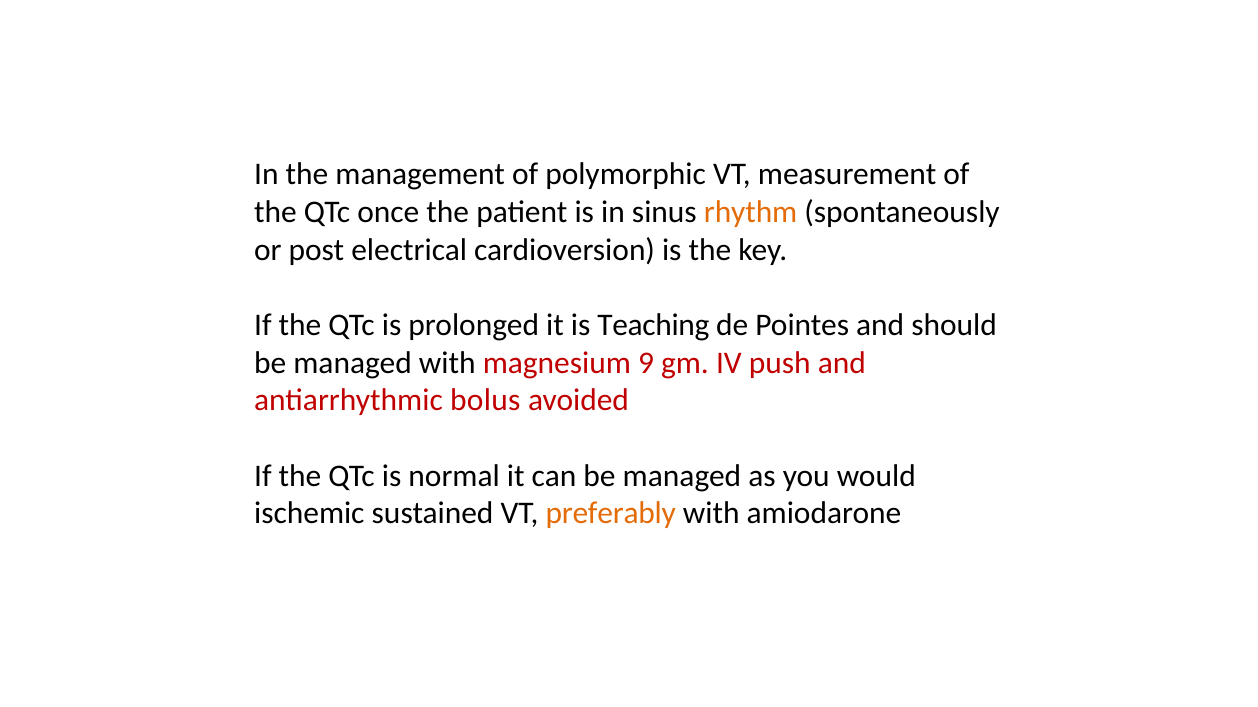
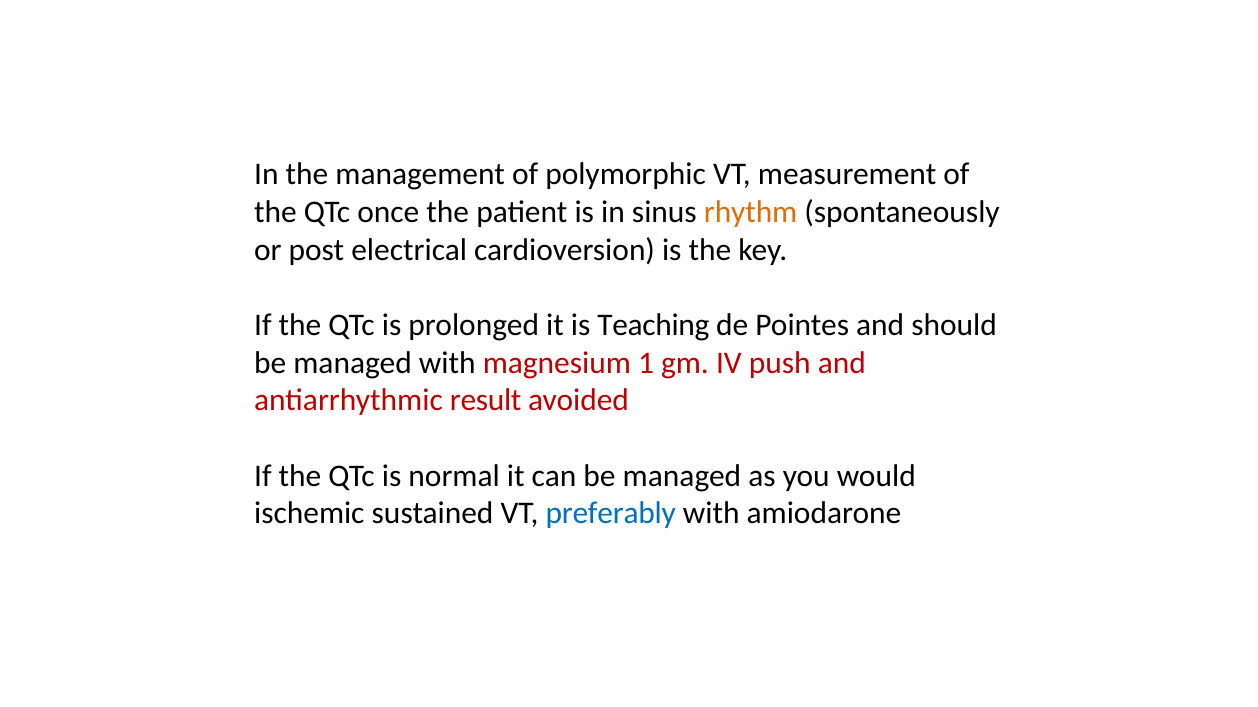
9: 9 -> 1
bolus: bolus -> result
preferably colour: orange -> blue
